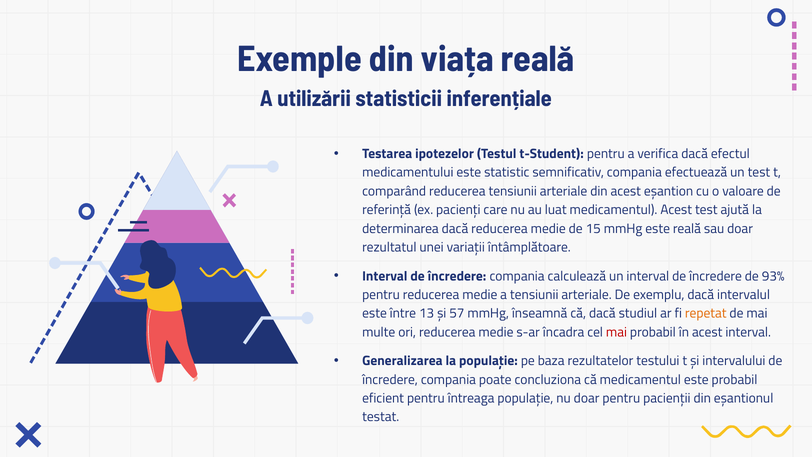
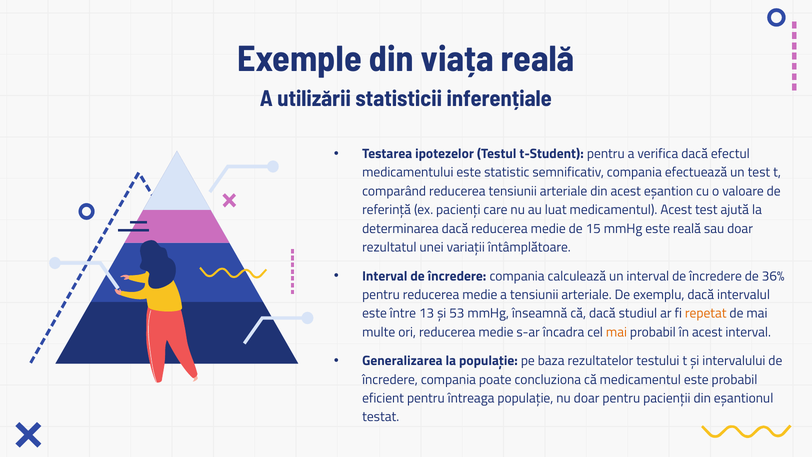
93%: 93% -> 36%
57: 57 -> 53
mai at (616, 332) colour: red -> orange
